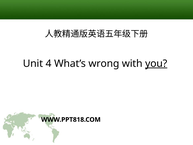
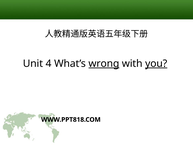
wrong underline: none -> present
